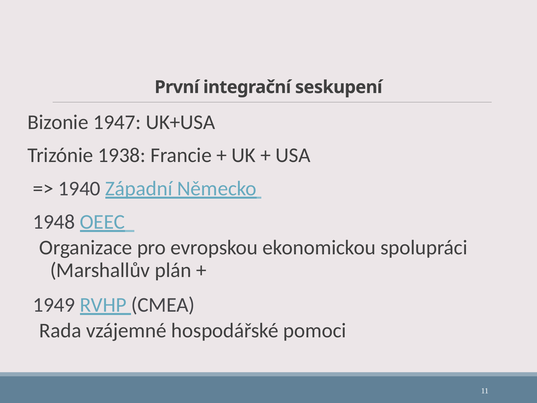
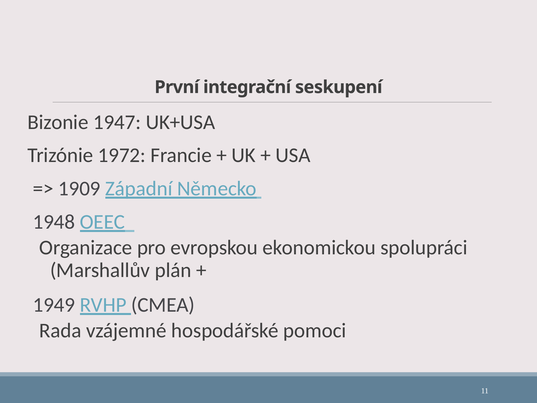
1938: 1938 -> 1972
1940: 1940 -> 1909
